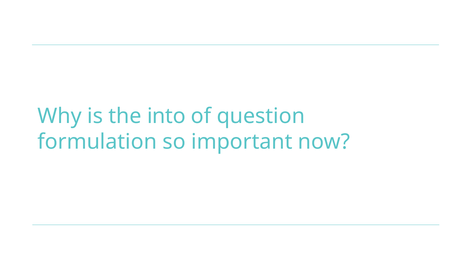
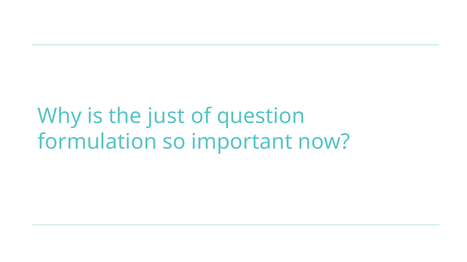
into: into -> just
